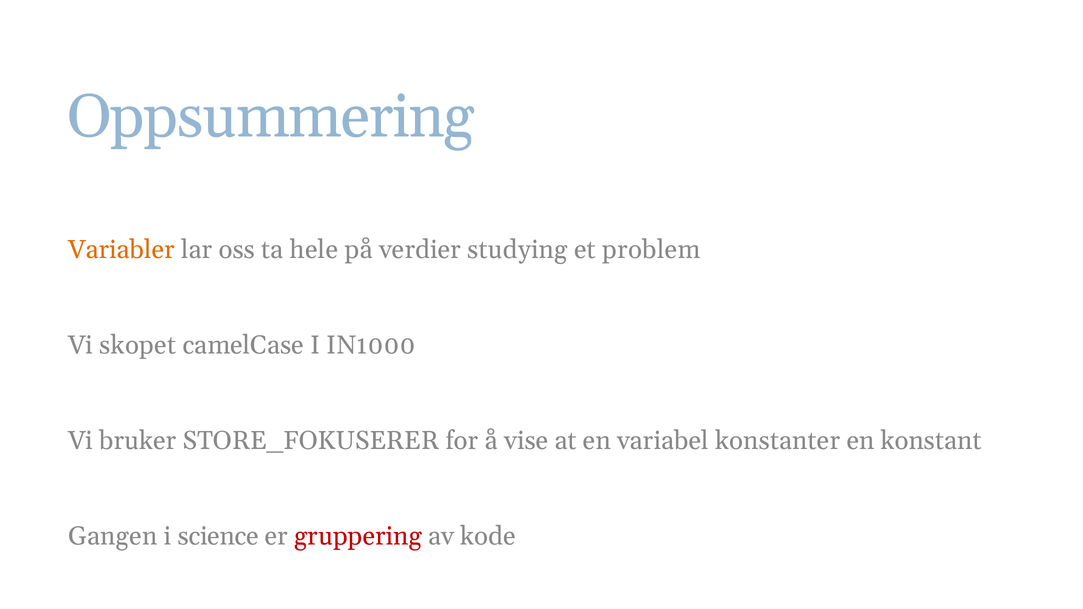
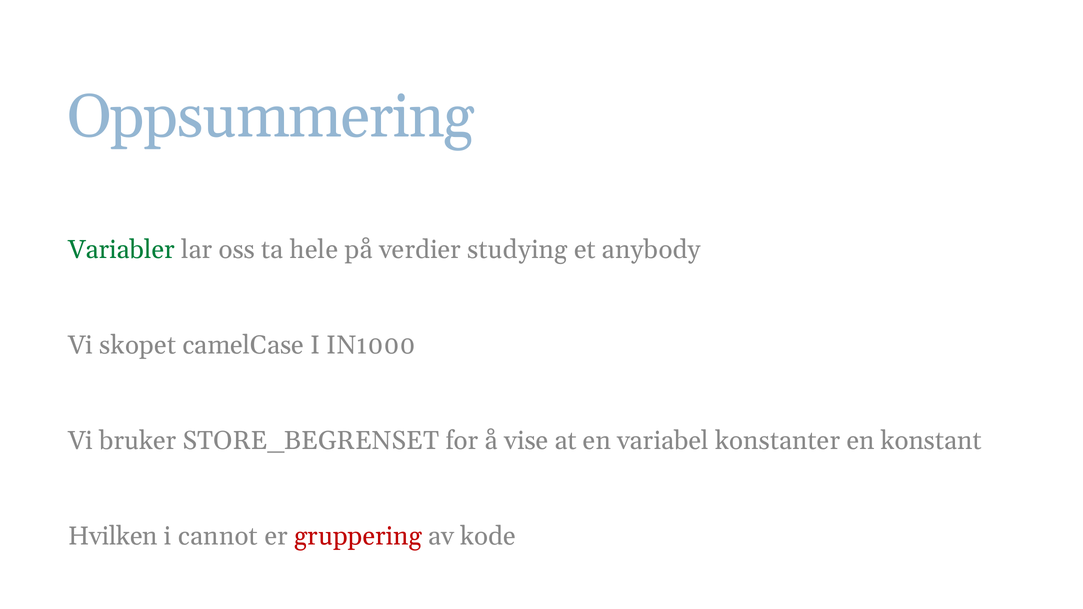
Variabler colour: orange -> green
problem: problem -> anybody
STORE_FOKUSERER: STORE_FOKUSERER -> STORE_BEGRENSET
Gangen: Gangen -> Hvilken
science: science -> cannot
